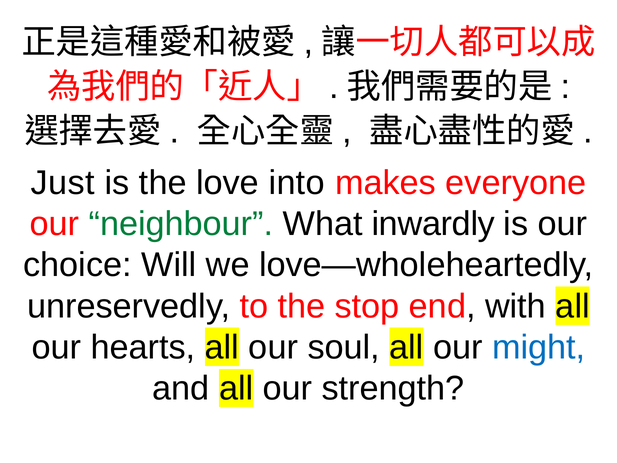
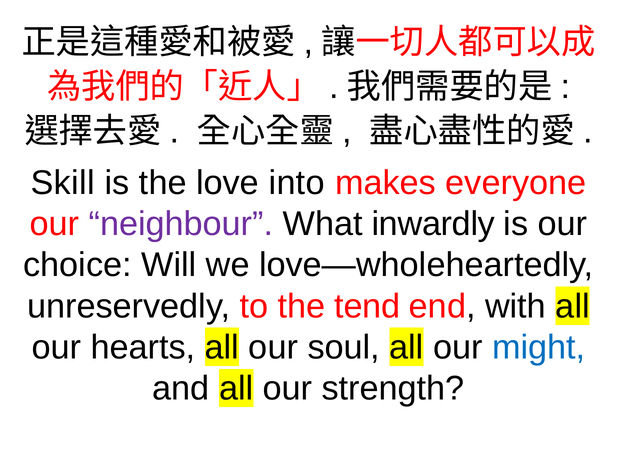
Just: Just -> Skill
neighbour colour: green -> purple
stop: stop -> tend
